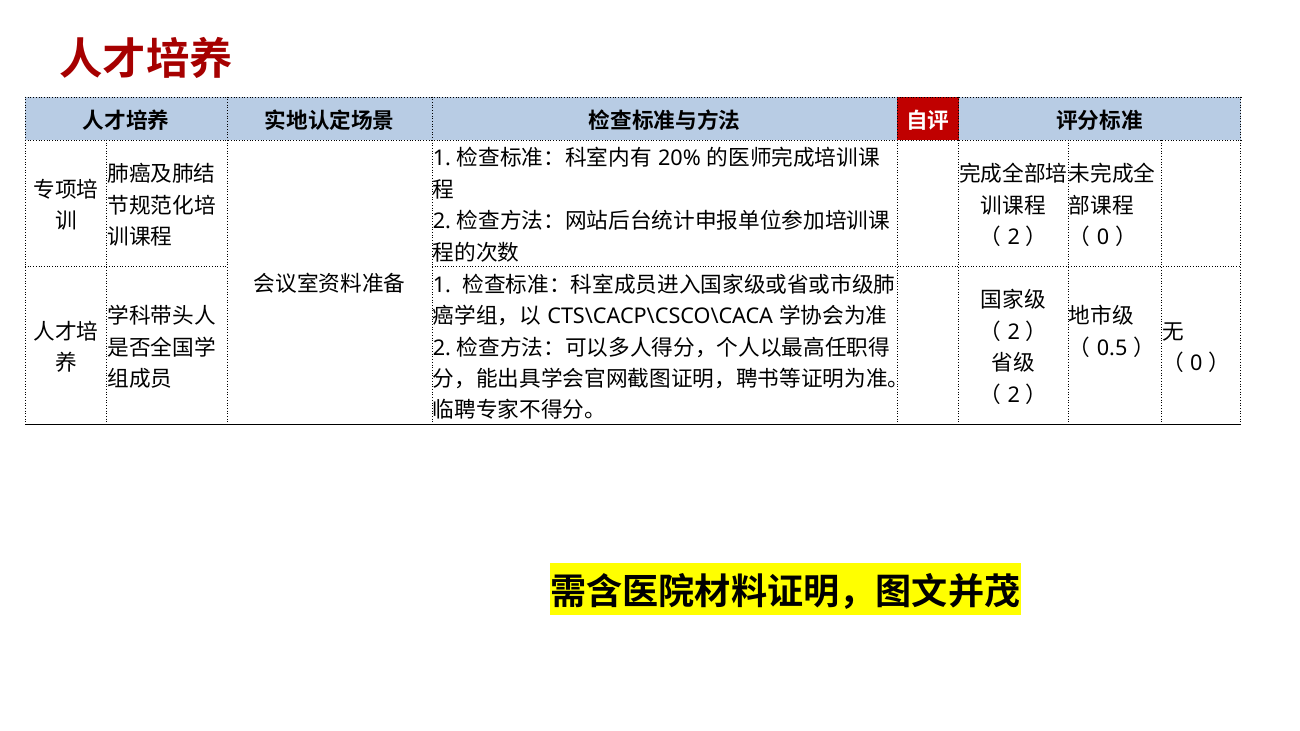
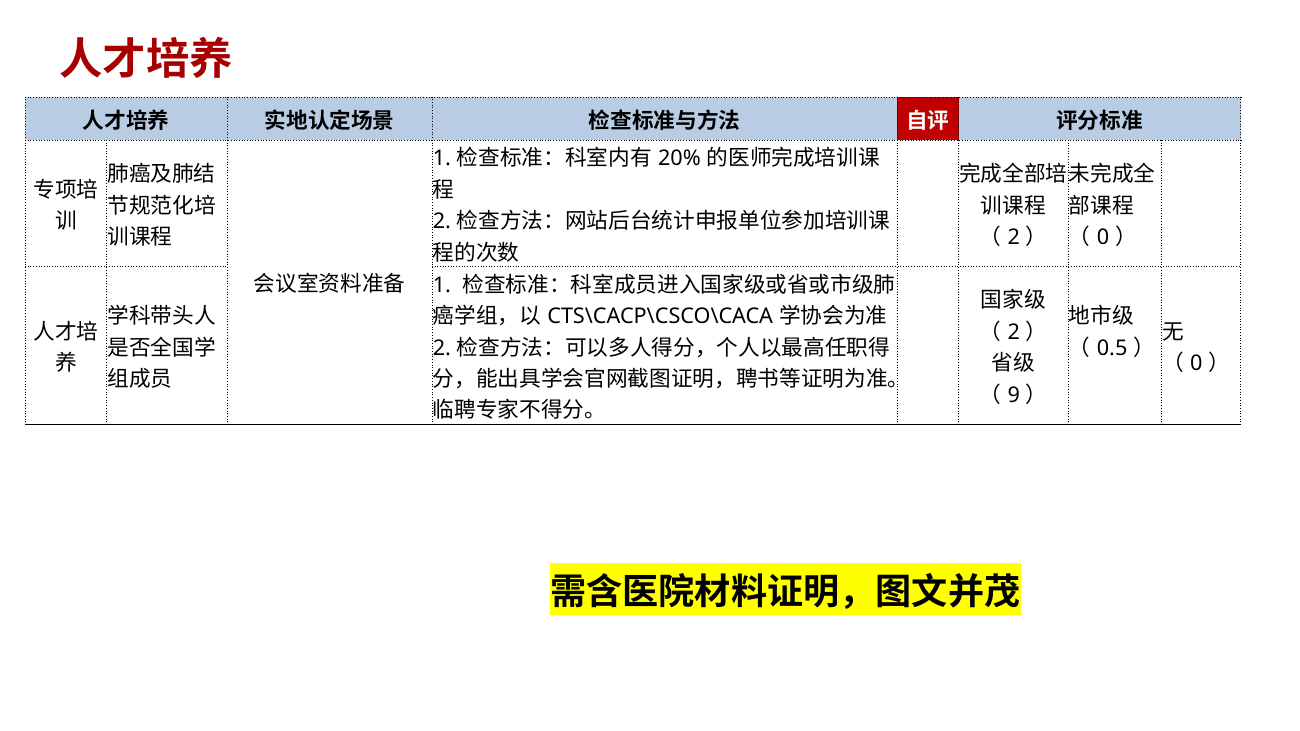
2 at (1014, 395): 2 -> 9
